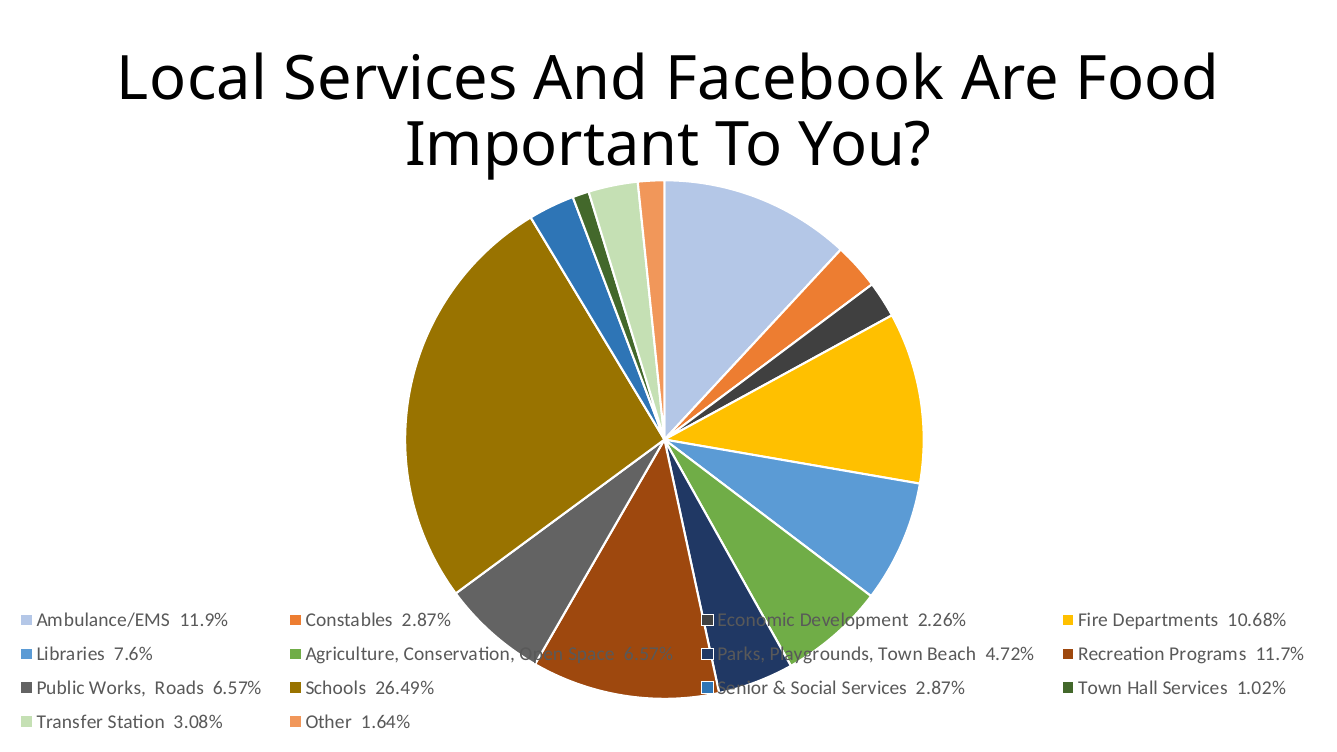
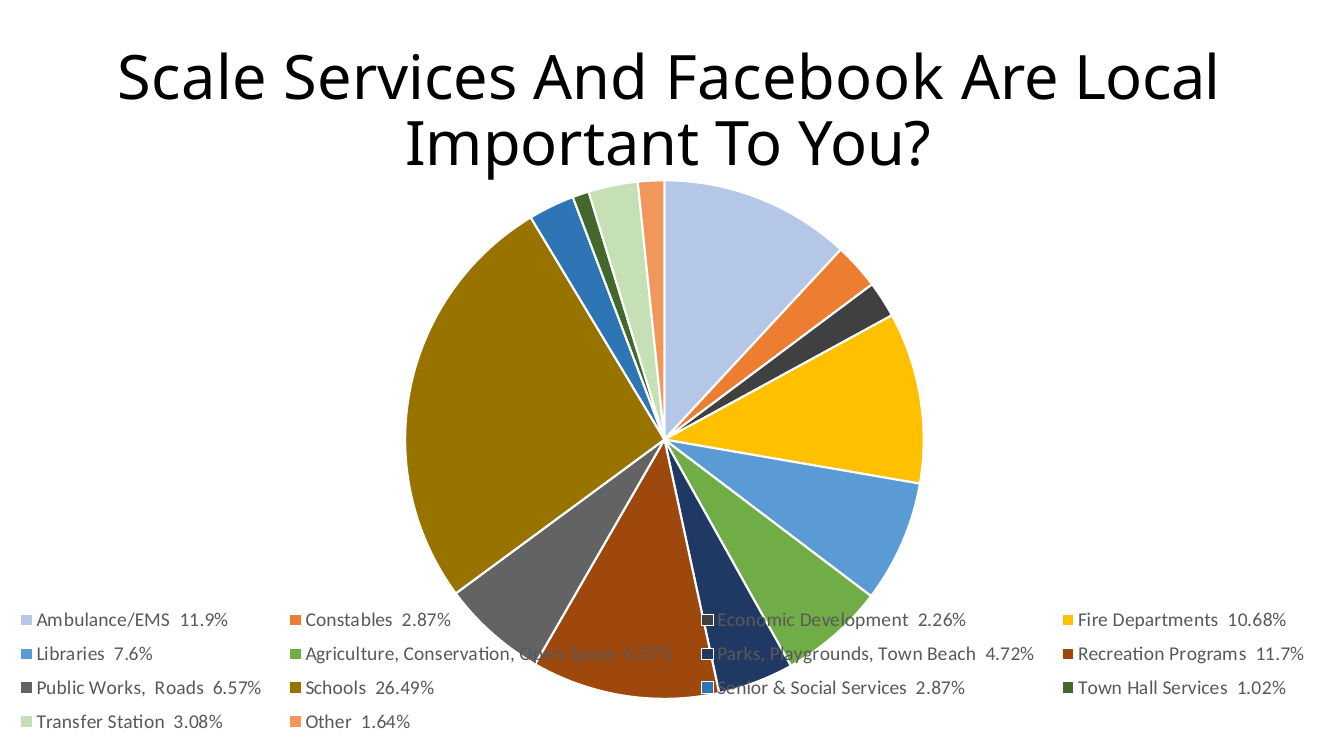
Local: Local -> Scale
Food: Food -> Local
